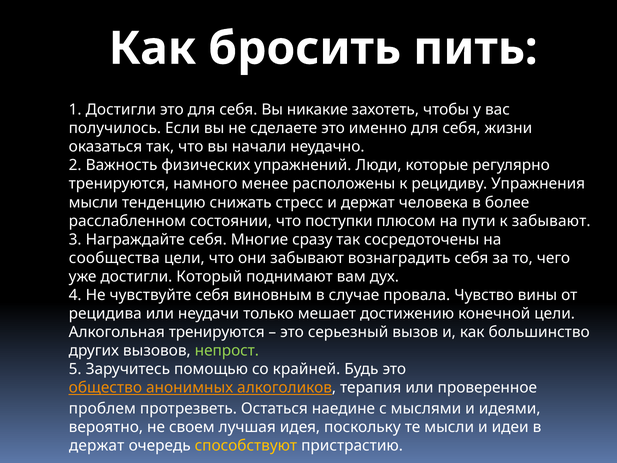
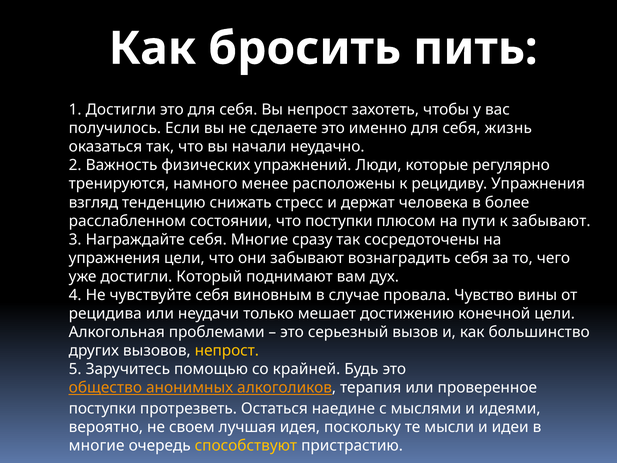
Вы никакие: никакие -> непрост
жизни: жизни -> жизнь
мысли at (93, 202): мысли -> взгляд
сообщества at (114, 258): сообщества -> упражнения
Алкогольная тренируются: тренируются -> проблемами
непрост at (227, 350) colour: light green -> yellow
проблем at (102, 408): проблем -> поступки
держат at (97, 445): держат -> многие
